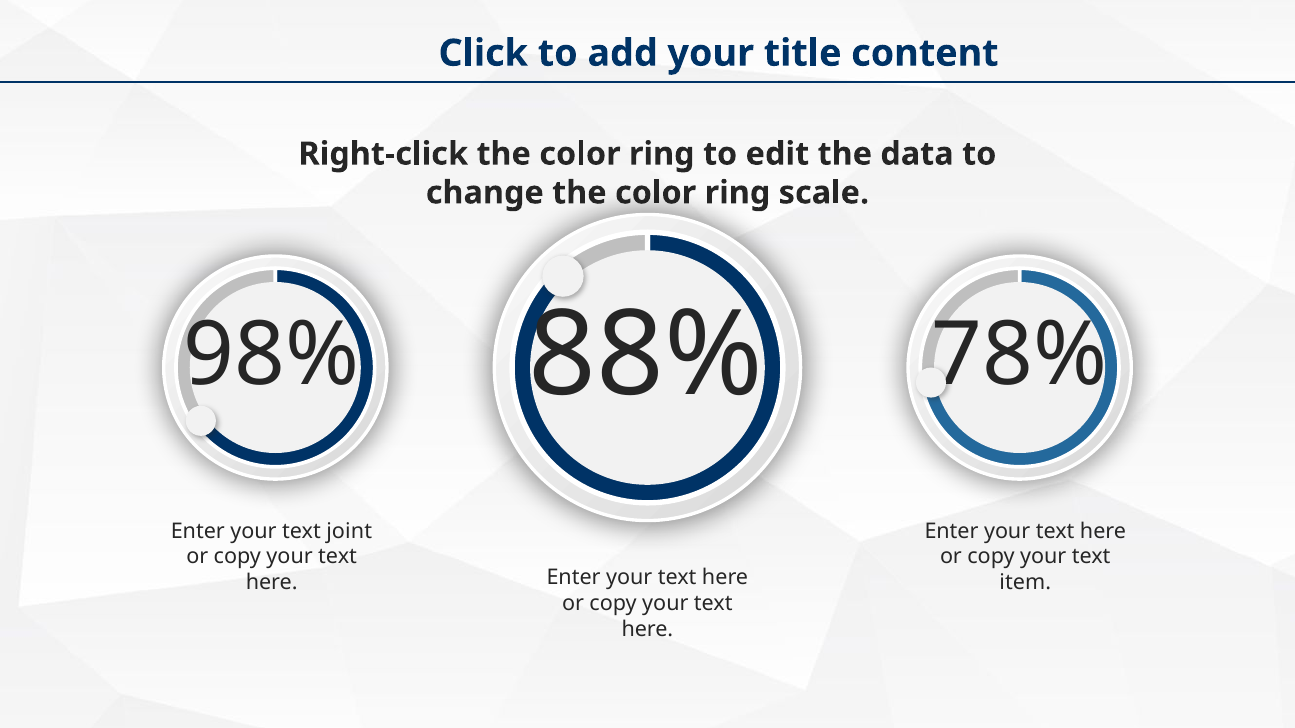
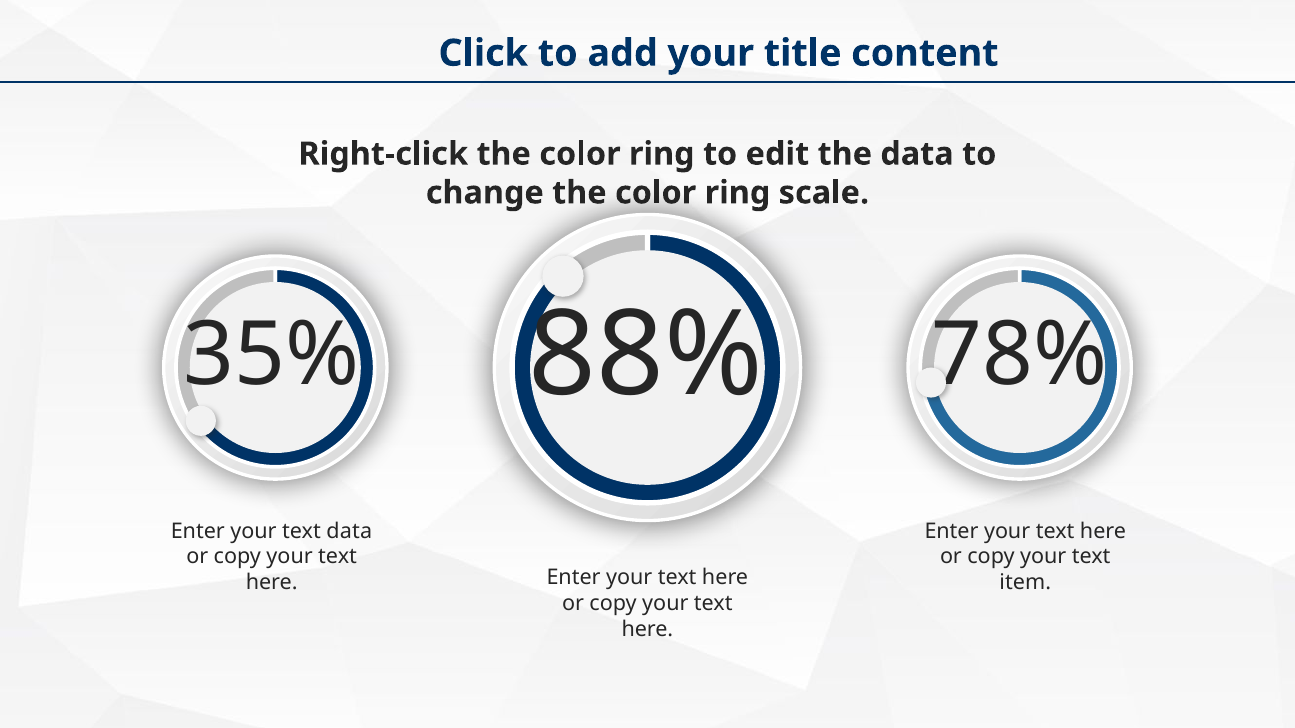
98%: 98% -> 35%
text joint: joint -> data
